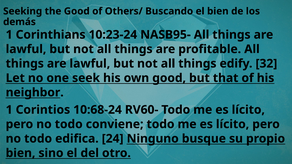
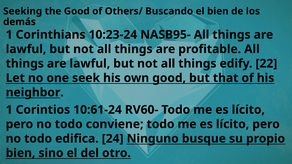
32: 32 -> 22
10:68-24: 10:68-24 -> 10:61-24
